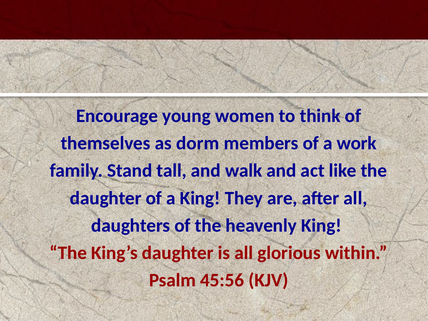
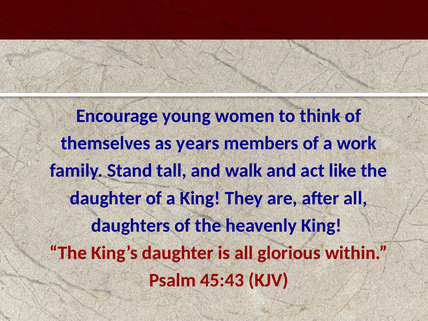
dorm: dorm -> years
45:56: 45:56 -> 45:43
